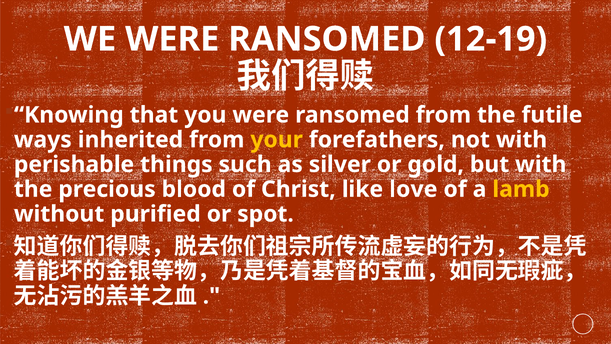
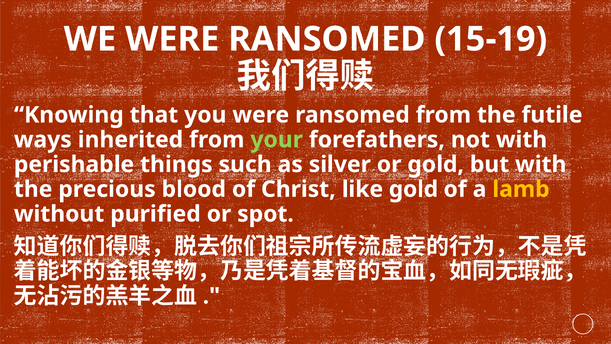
12-19: 12-19 -> 15-19
your colour: yellow -> light green
like love: love -> gold
